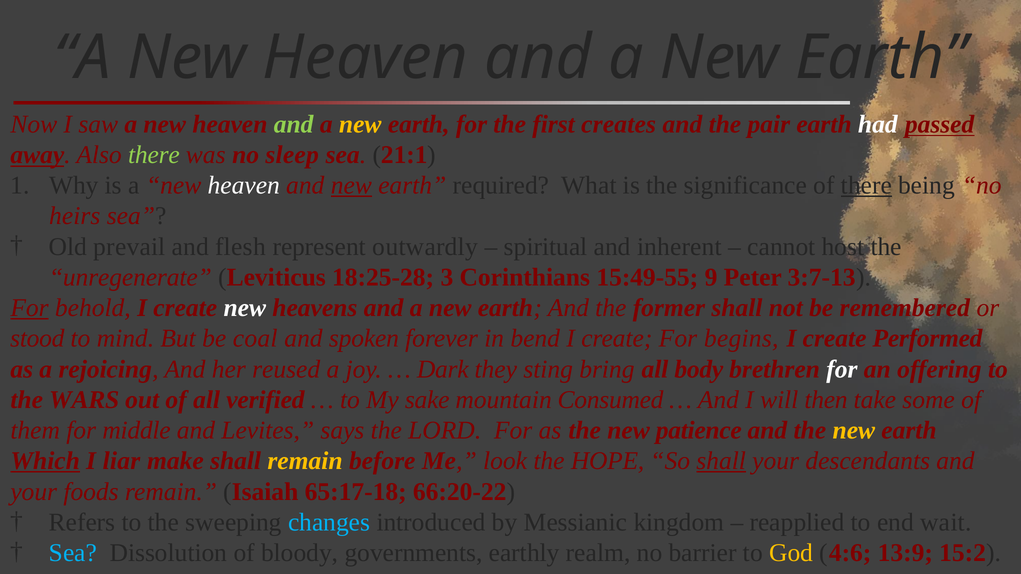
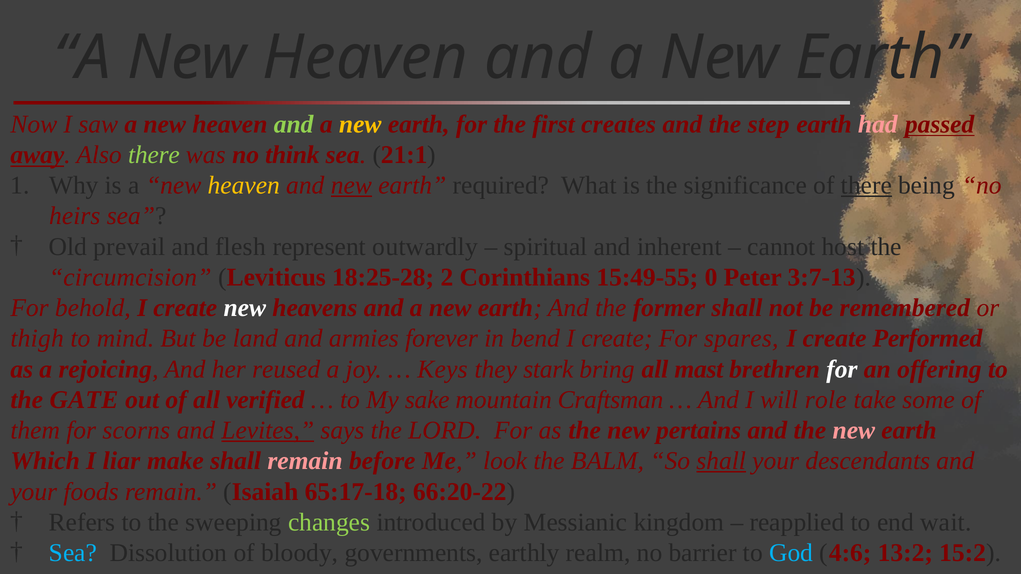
pair: pair -> step
had colour: white -> pink
sleep: sleep -> think
heaven at (244, 186) colour: white -> yellow
unregenerate: unregenerate -> circumcision
3: 3 -> 2
9: 9 -> 0
For at (30, 308) underline: present -> none
stood: stood -> thigh
coal: coal -> land
spoken: spoken -> armies
begins: begins -> spares
Dark: Dark -> Keys
sting: sting -> stark
body: body -> mast
WARS: WARS -> GATE
Consumed: Consumed -> Craftsman
then: then -> role
middle: middle -> scorns
Levites underline: none -> present
patience: patience -> pertains
new at (854, 431) colour: yellow -> pink
Which underline: present -> none
remain at (305, 461) colour: yellow -> pink
HOPE: HOPE -> BALM
changes colour: light blue -> light green
God colour: yellow -> light blue
13:9: 13:9 -> 13:2
